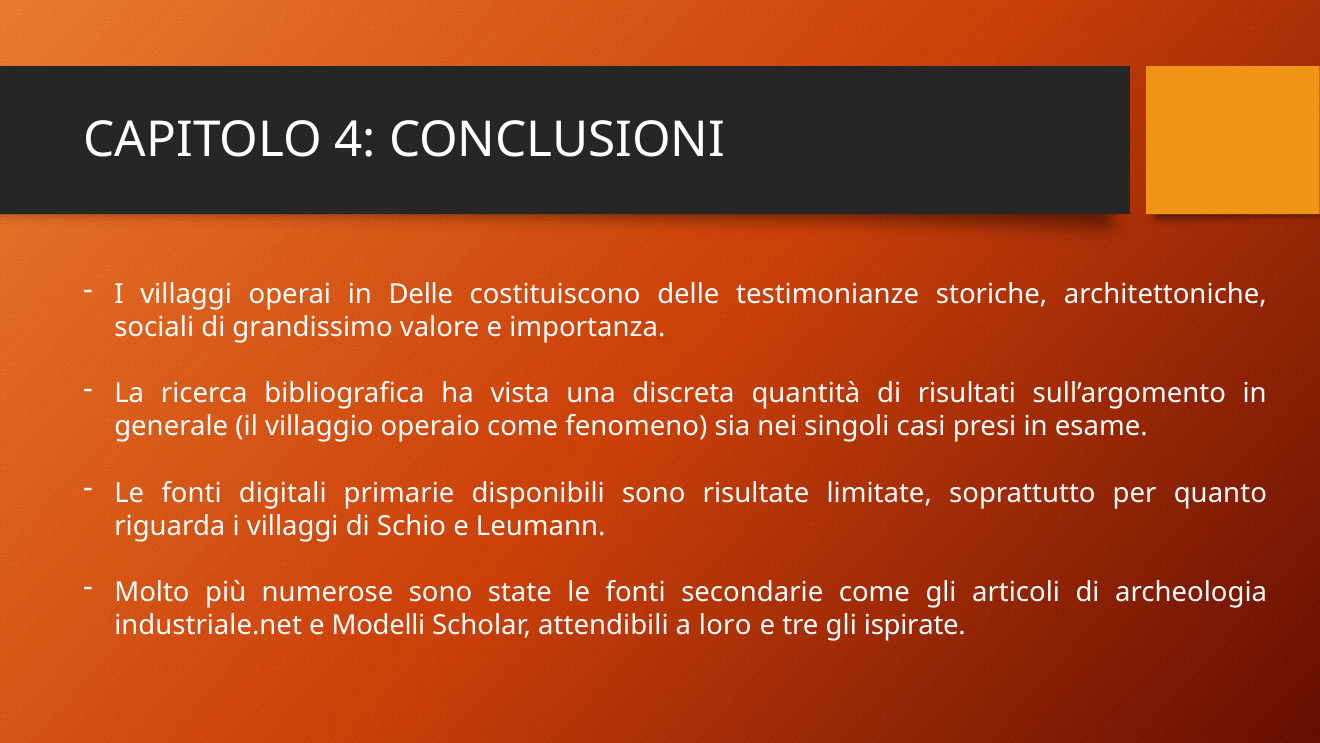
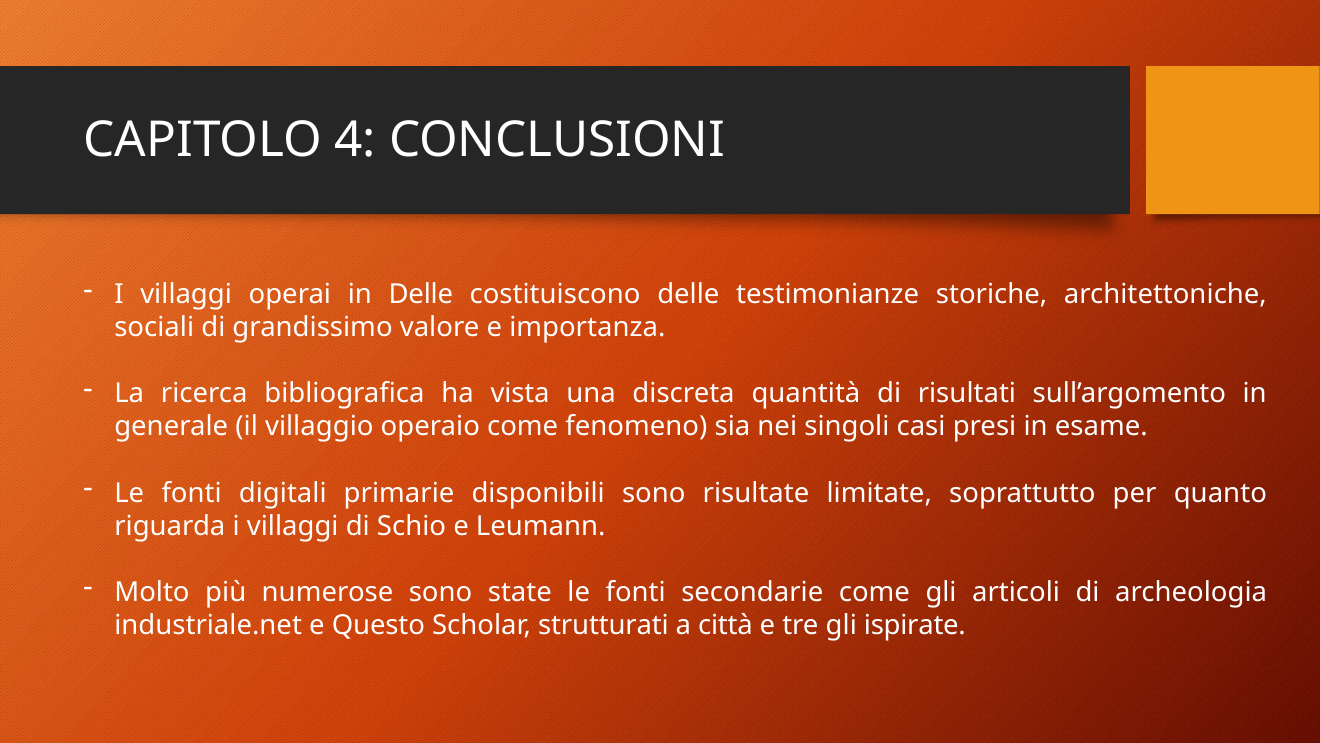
Modelli: Modelli -> Questo
attendibili: attendibili -> strutturati
loro: loro -> città
